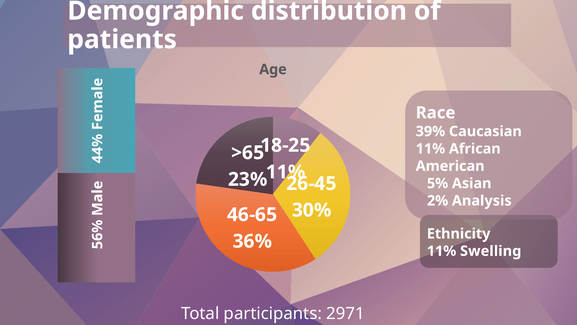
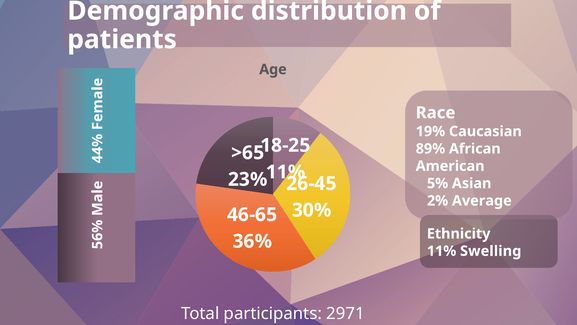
39%: 39% -> 19%
11% at (430, 149): 11% -> 89%
Analysis: Analysis -> Average
